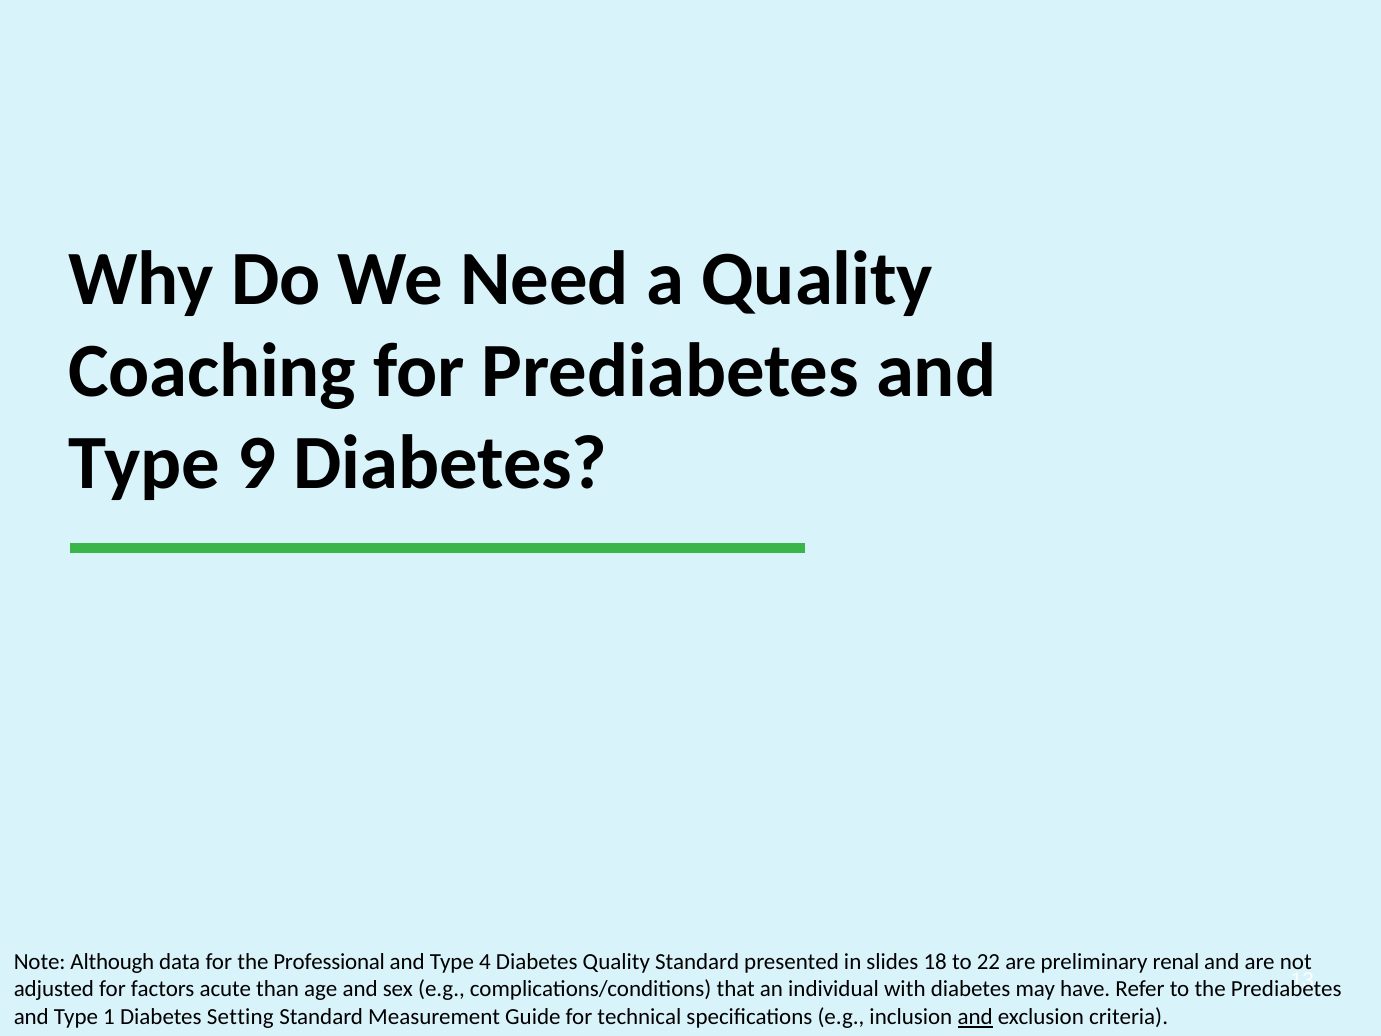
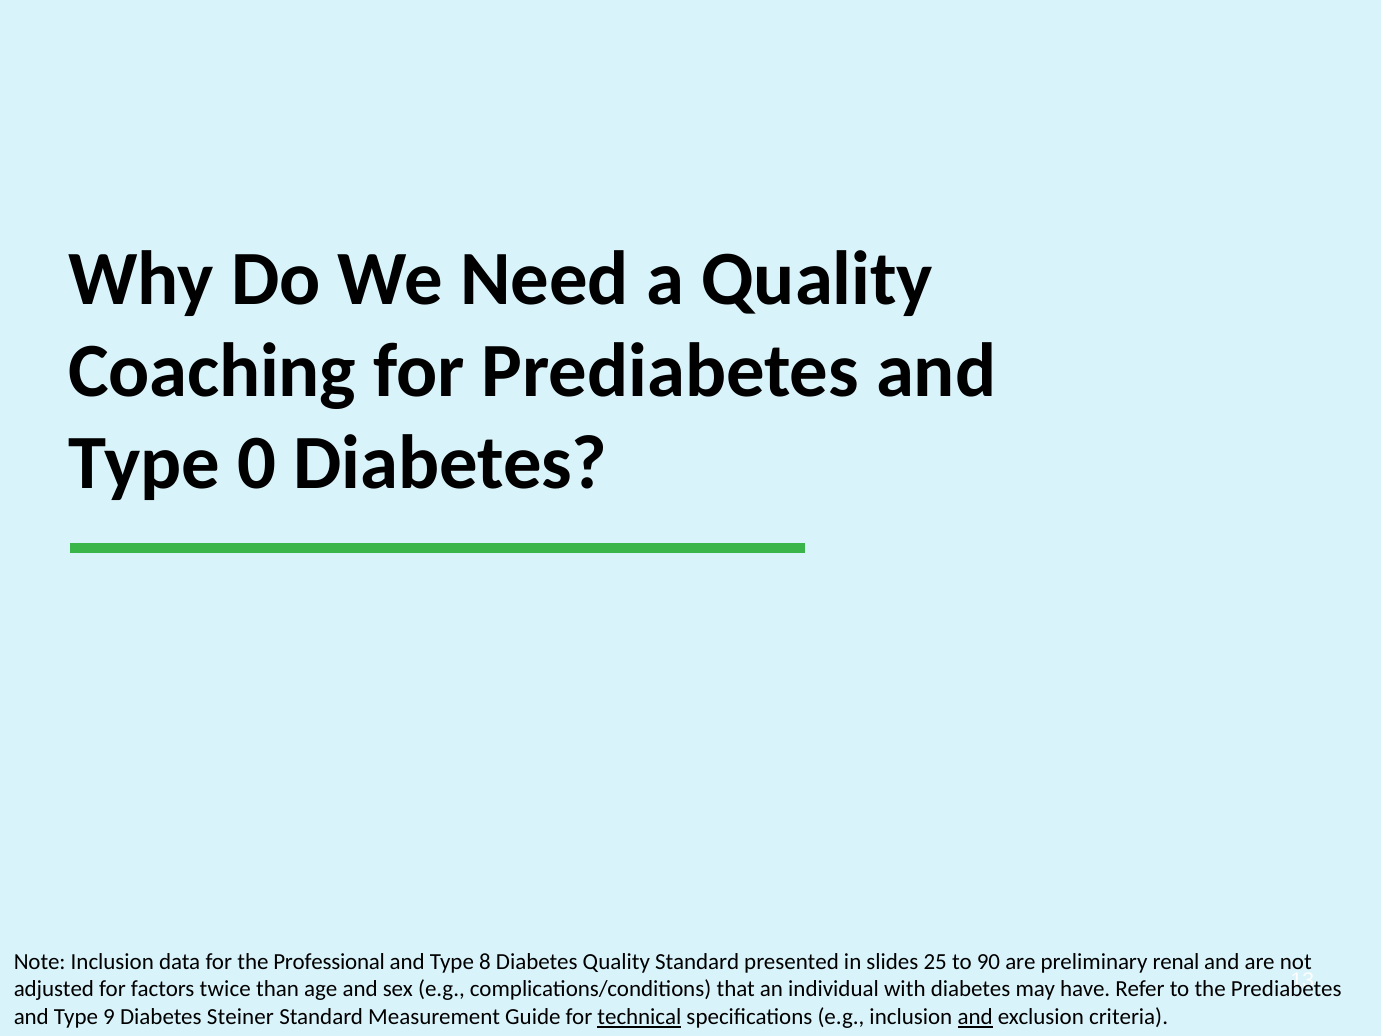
9: 9 -> 0
Note Although: Although -> Inclusion
4: 4 -> 8
18: 18 -> 25
22: 22 -> 90
acute: acute -> twice
1: 1 -> 9
Setting: Setting -> Steiner
technical underline: none -> present
